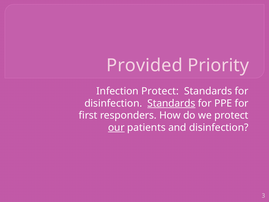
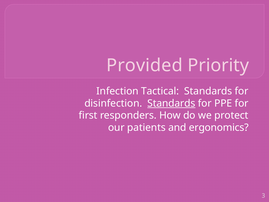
Infection Protect: Protect -> Tactical
our underline: present -> none
and disinfection: disinfection -> ergonomics
